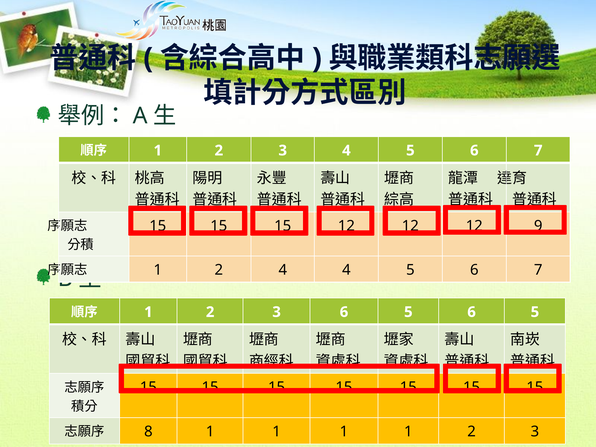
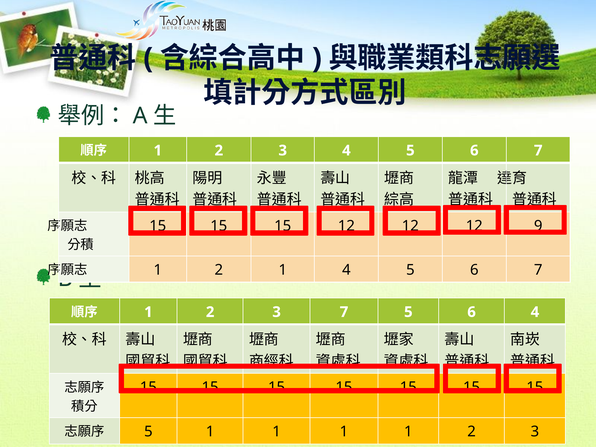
2 4: 4 -> 1
3 6: 6 -> 7
5 6 5: 5 -> 4
8 at (148, 432): 8 -> 5
